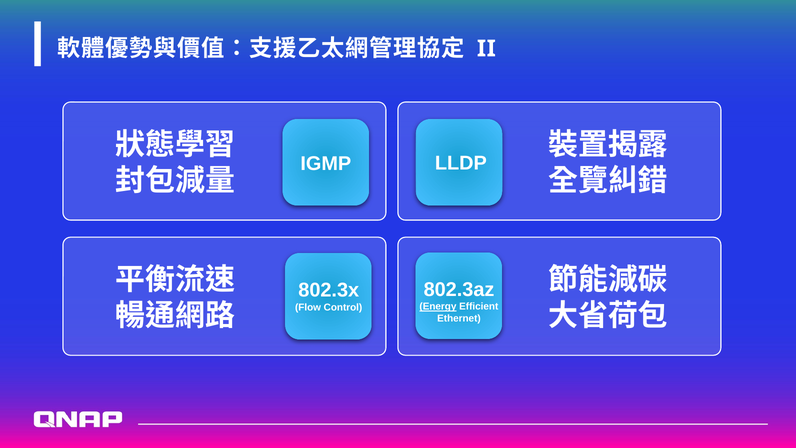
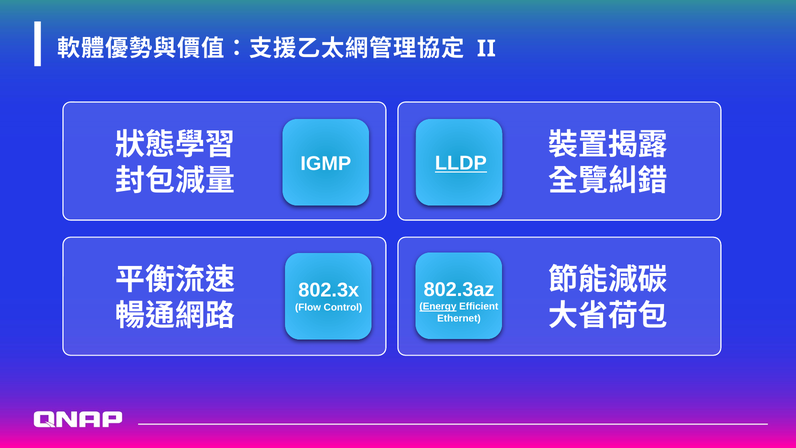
LLDP underline: none -> present
